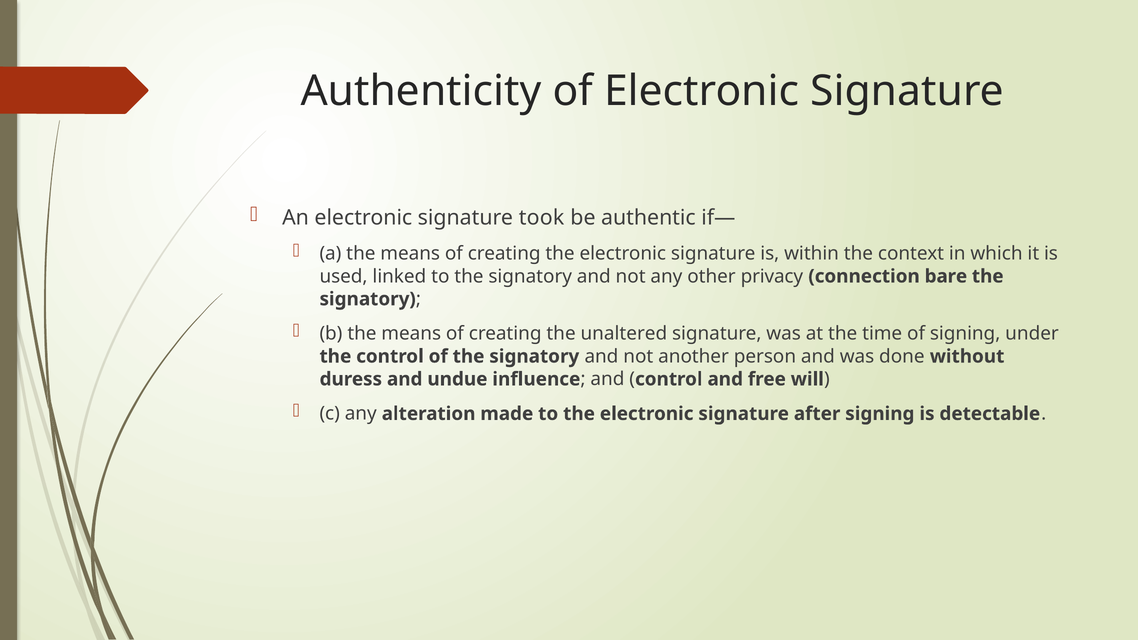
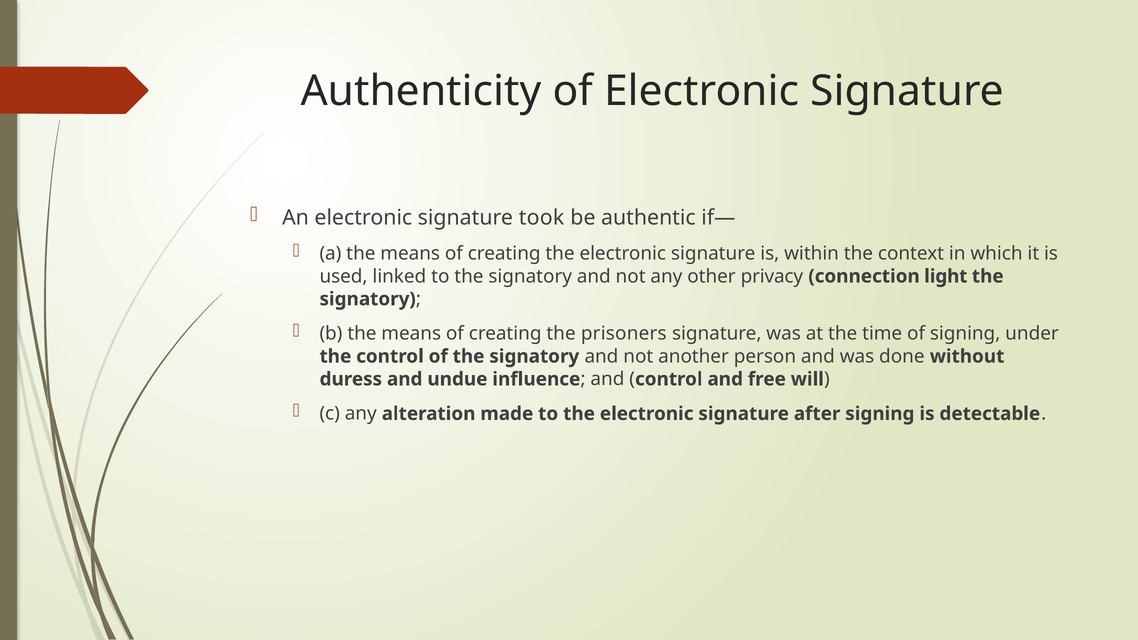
bare: bare -> light
unaltered: unaltered -> prisoners
